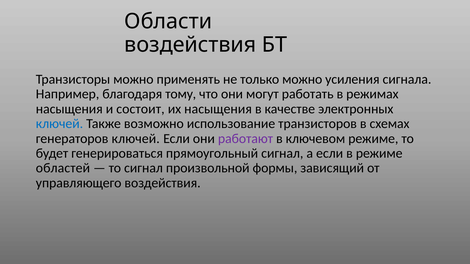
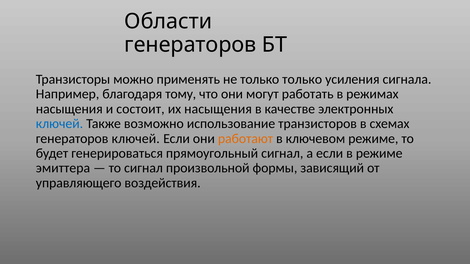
воздействия at (190, 45): воздействия -> генераторов
только можно: можно -> только
работают colour: purple -> orange
областей: областей -> эмиттера
